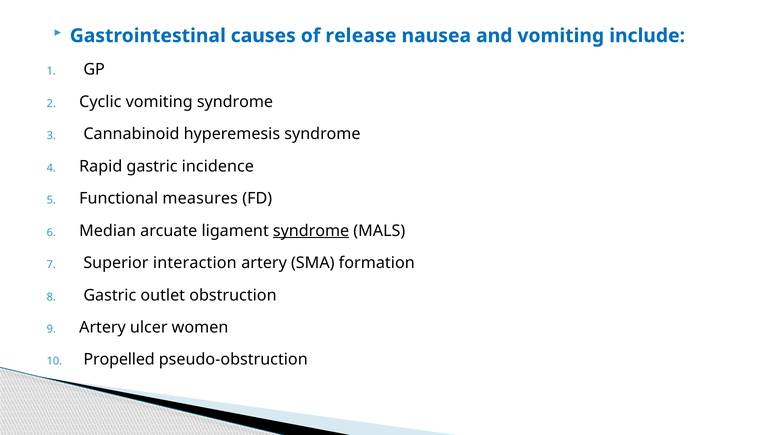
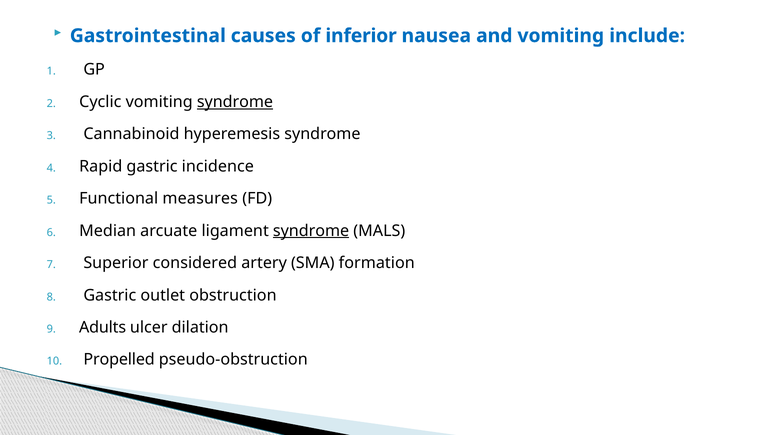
release: release -> inferior
syndrome at (235, 102) underline: none -> present
interaction: interaction -> considered
Artery at (103, 327): Artery -> Adults
women: women -> dilation
